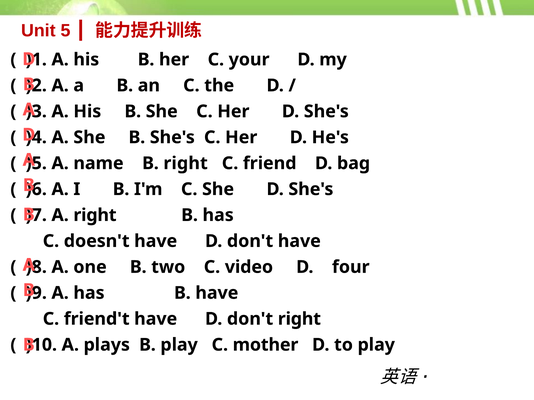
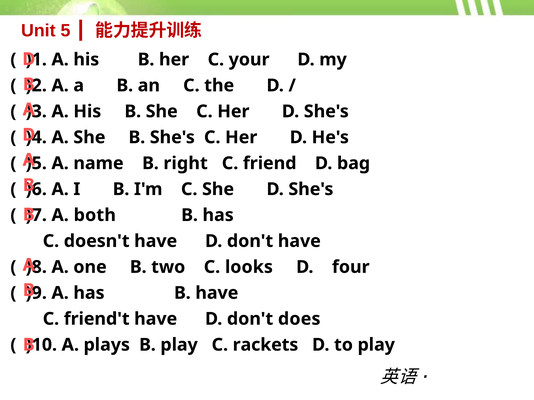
A right: right -> both
video: video -> looks
don't right: right -> does
mother: mother -> rackets
